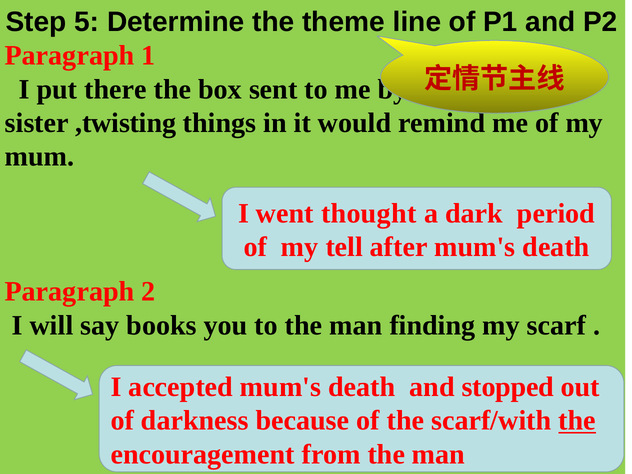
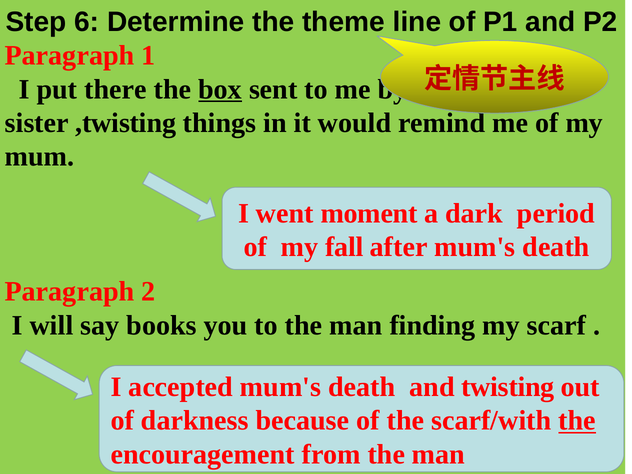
5: 5 -> 6
box underline: none -> present
thought: thought -> moment
tell: tell -> fall
stopped: stopped -> twisting
